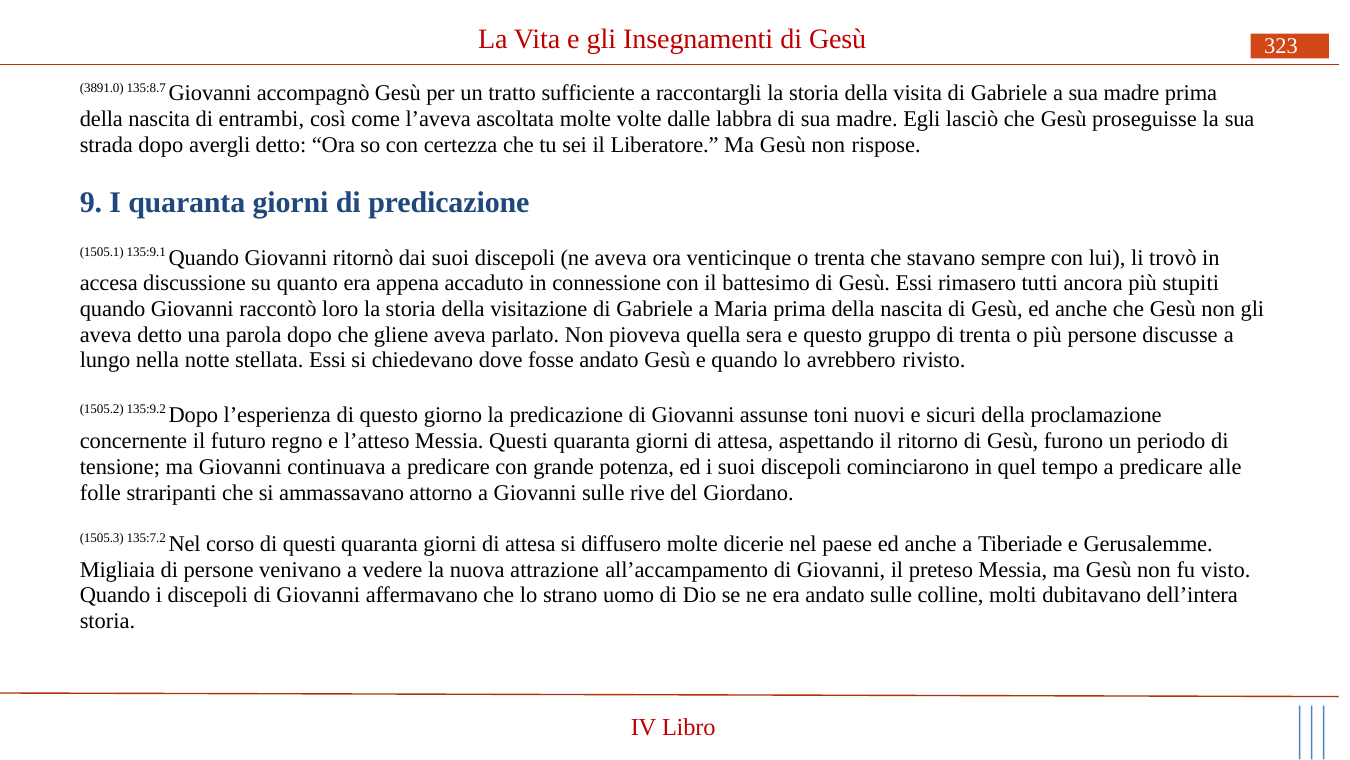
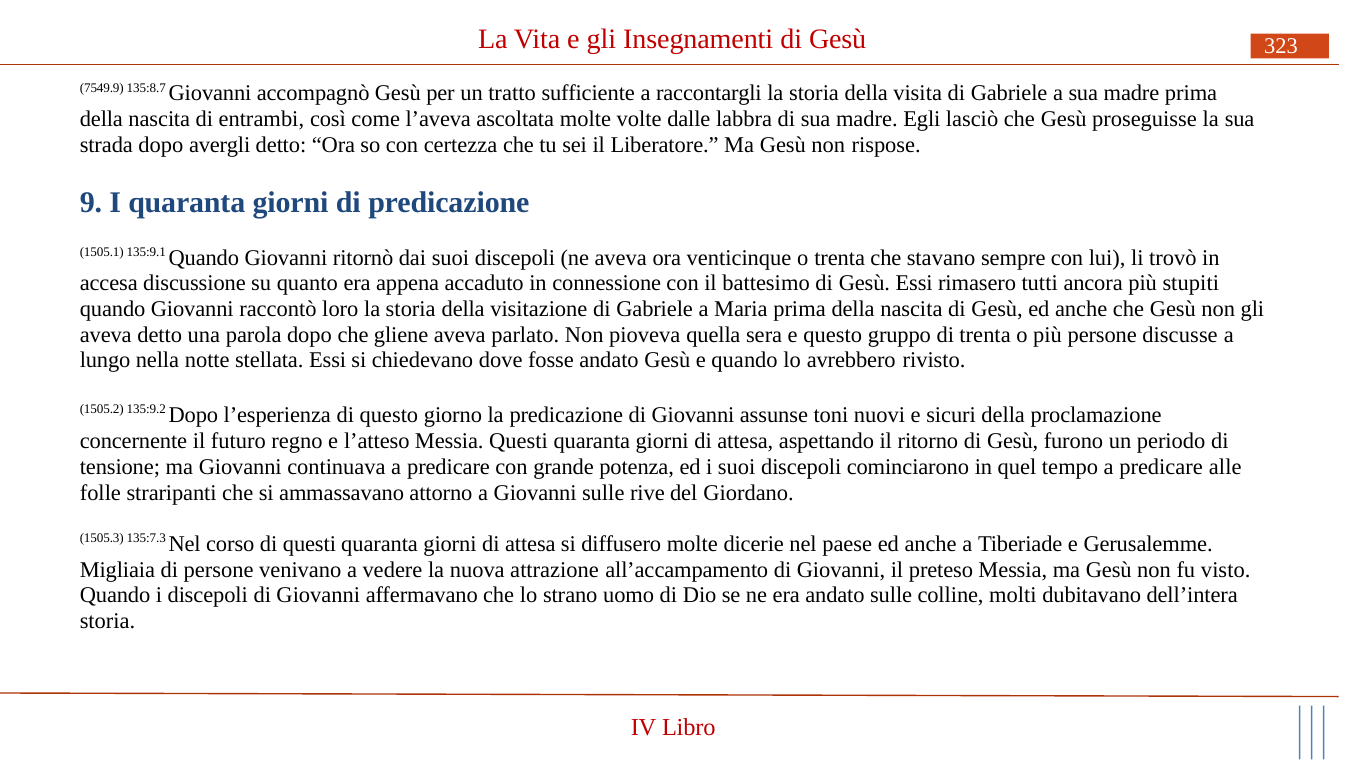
3891.0: 3891.0 -> 7549.9
135:7.2: 135:7.2 -> 135:7.3
